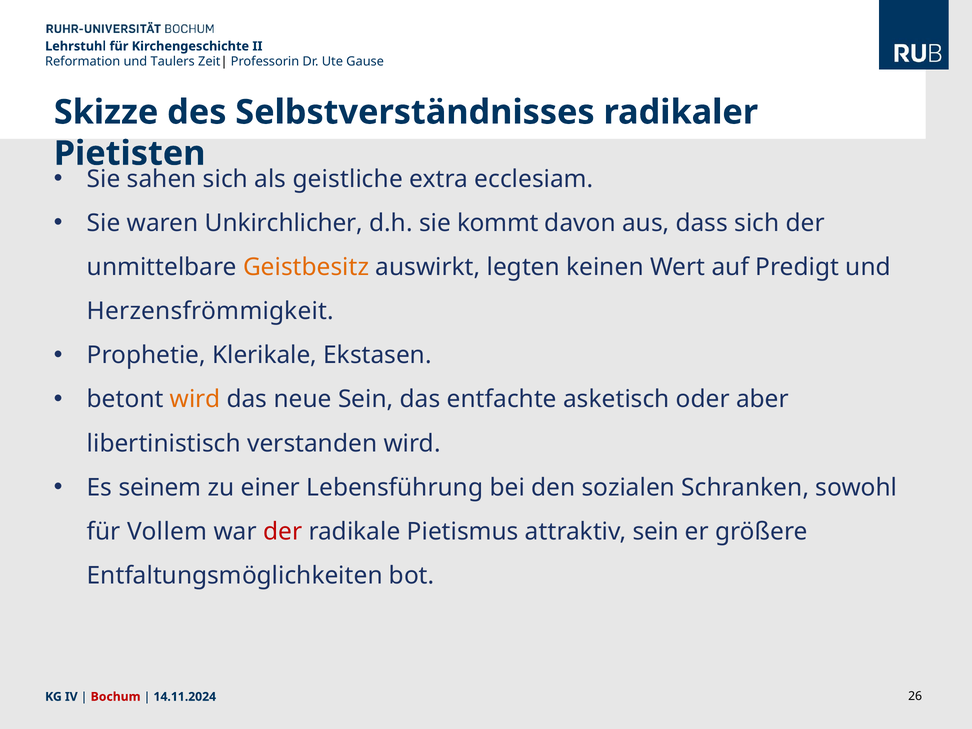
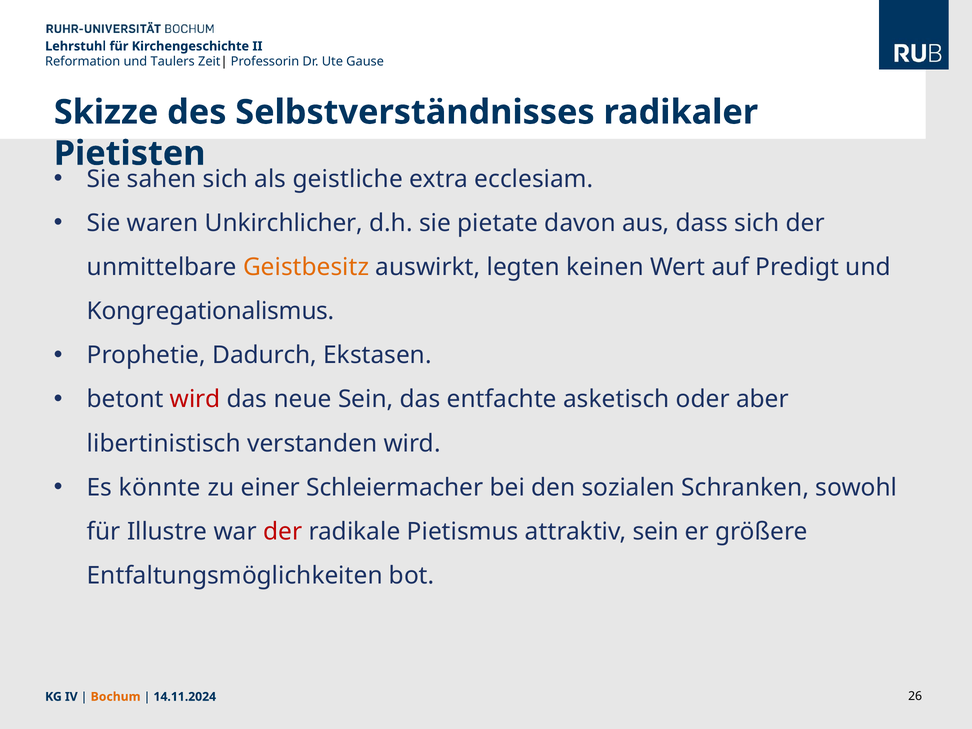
kommt: kommt -> pietate
Herzensfrömmigkeit: Herzensfrömmigkeit -> Kongregationalismus
Klerikale: Klerikale -> Dadurch
wird at (195, 399) colour: orange -> red
seinem: seinem -> könnte
Lebensführung: Lebensführung -> Schleiermacher
Vollem: Vollem -> Illustre
Bochum colour: red -> orange
